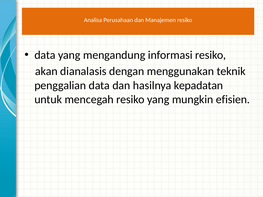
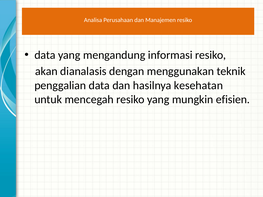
kepadatan: kepadatan -> kesehatan
